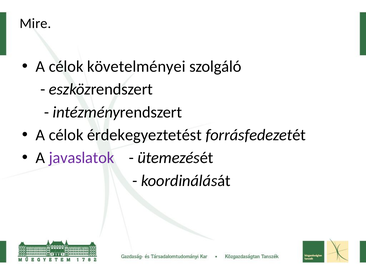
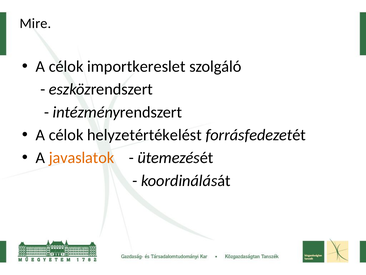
követelményei: követelményei -> importkereslet
érdekegyeztetést: érdekegyeztetést -> helyzetértékelést
javaslatok colour: purple -> orange
